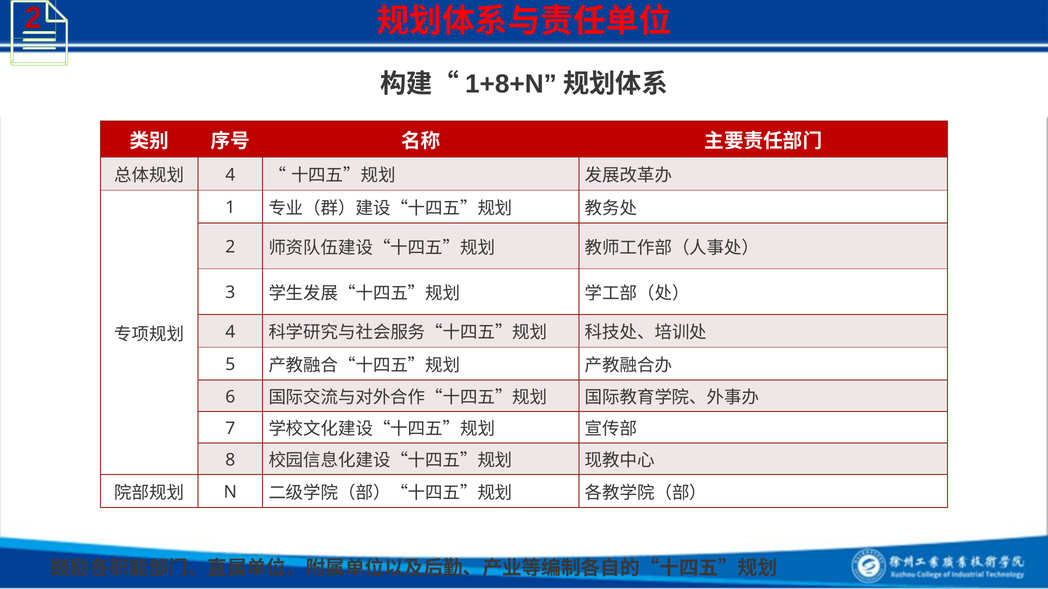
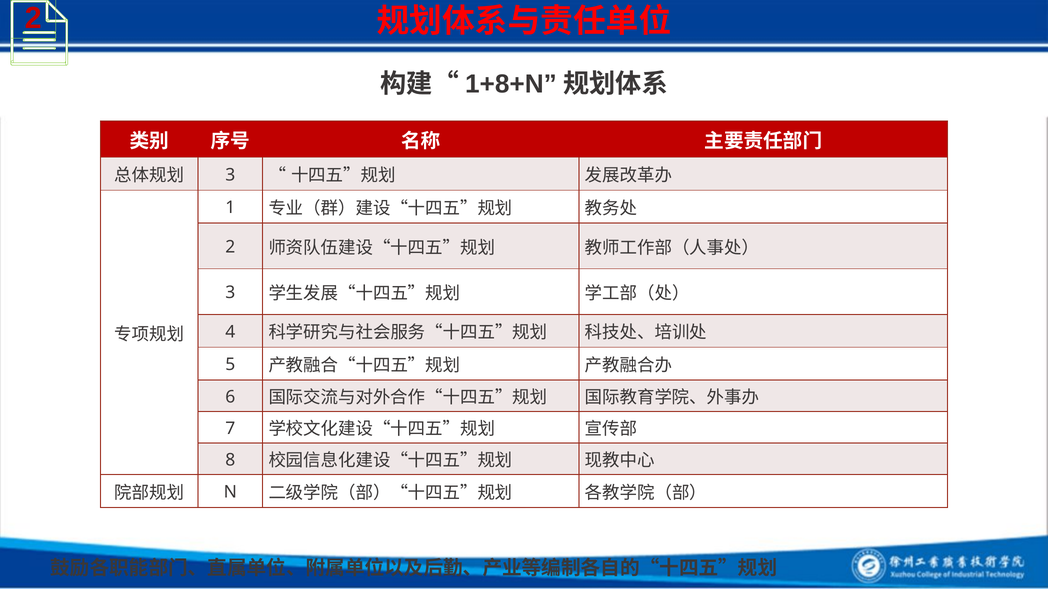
4 at (230, 175): 4 -> 3
